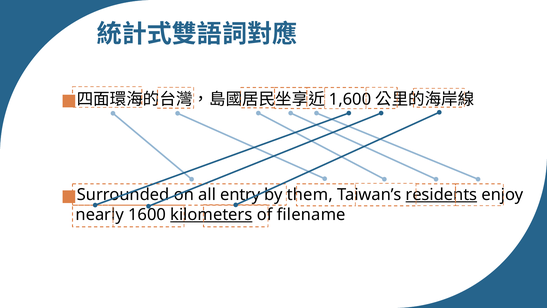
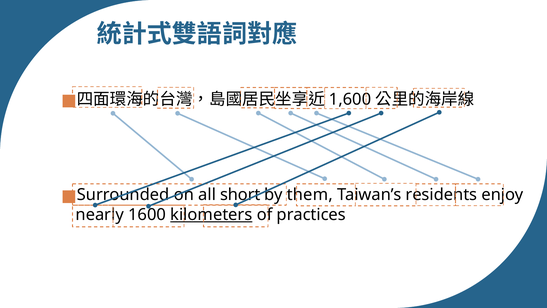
entry: entry -> short
residents underline: present -> none
filename: filename -> practices
